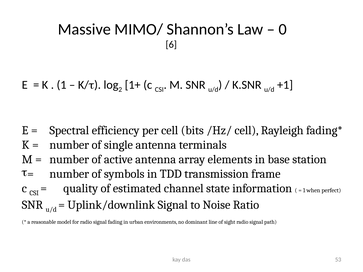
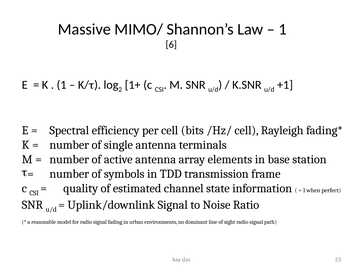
0 at (283, 29): 0 -> 1
